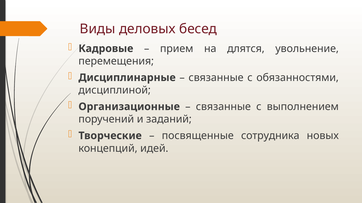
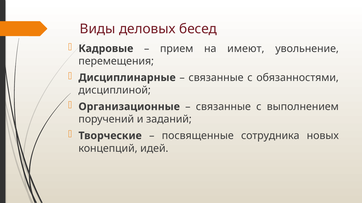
длятся: длятся -> имеют
